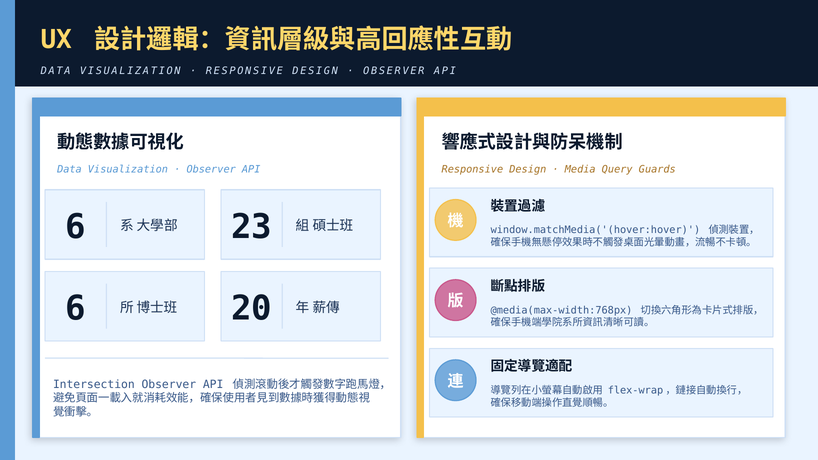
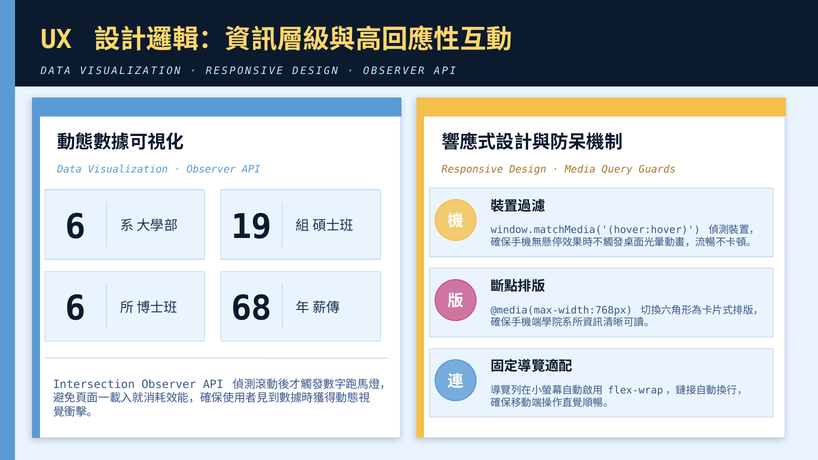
23: 23 -> 19
20: 20 -> 68
